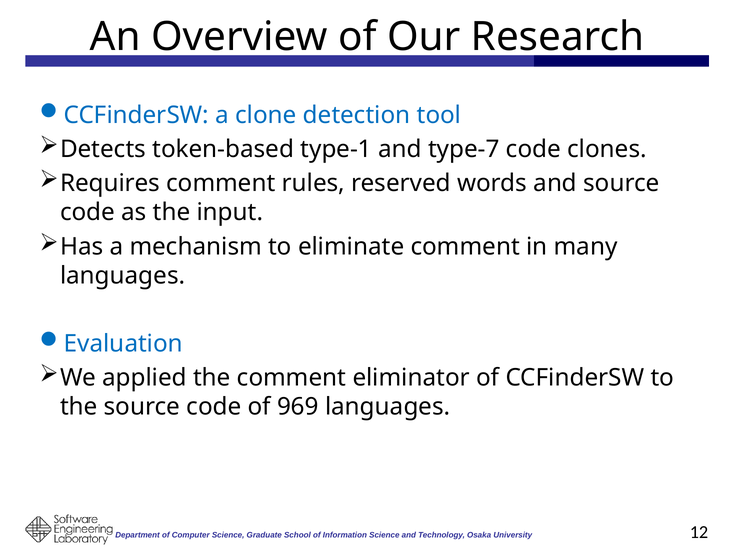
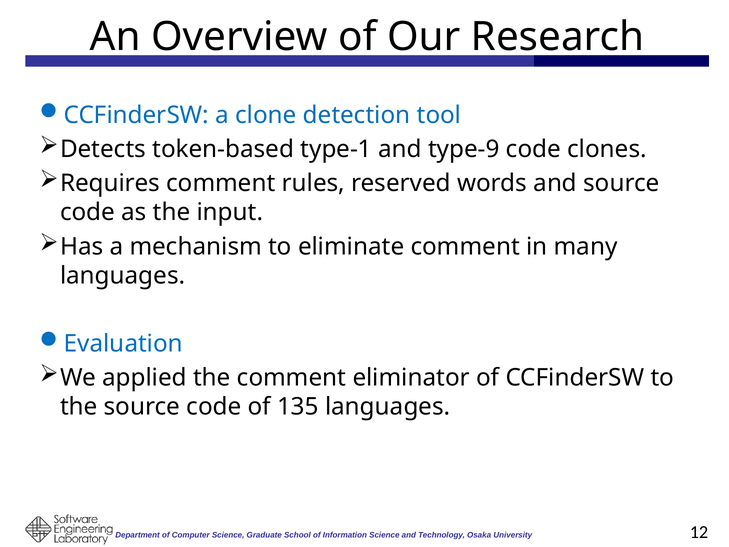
type-7: type-7 -> type-9
969: 969 -> 135
